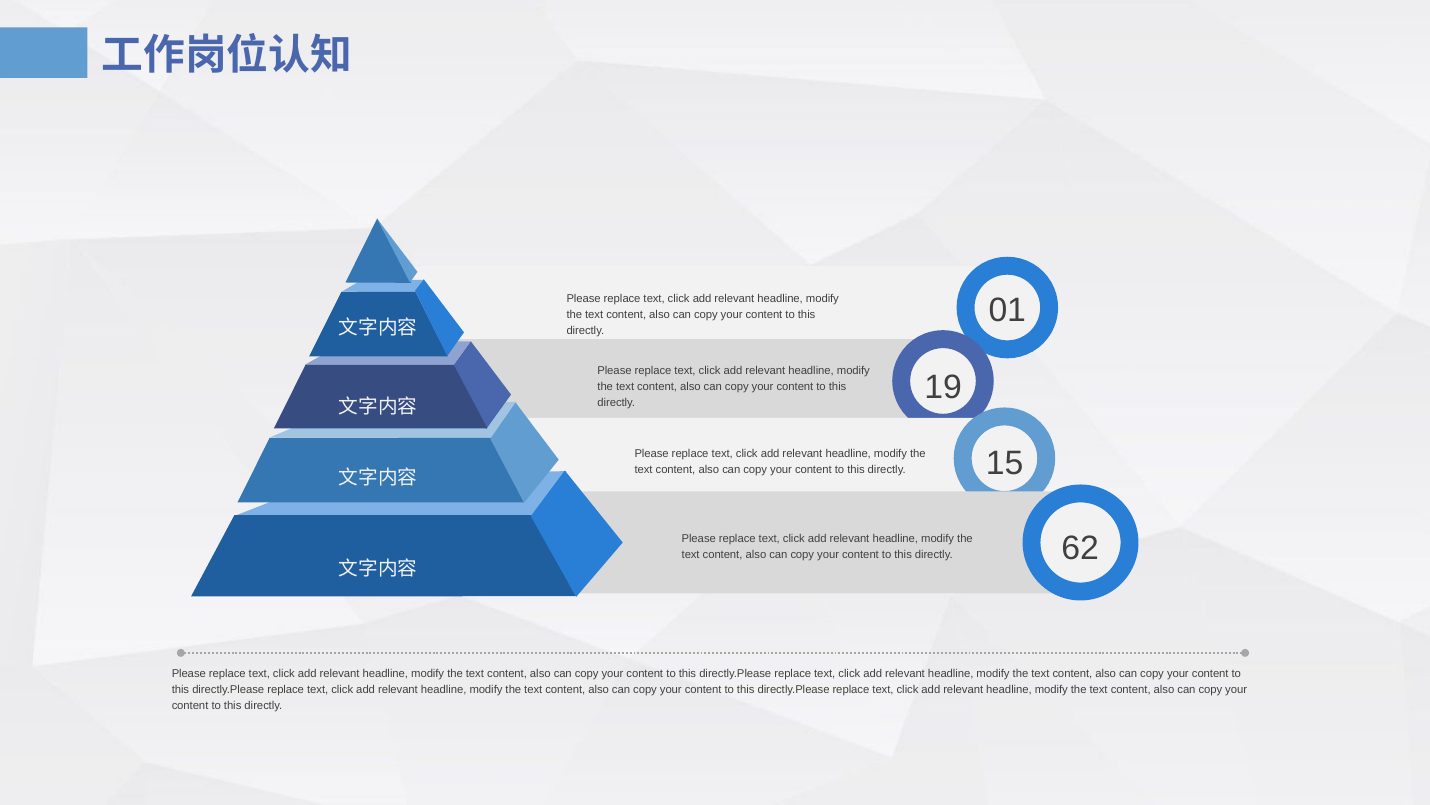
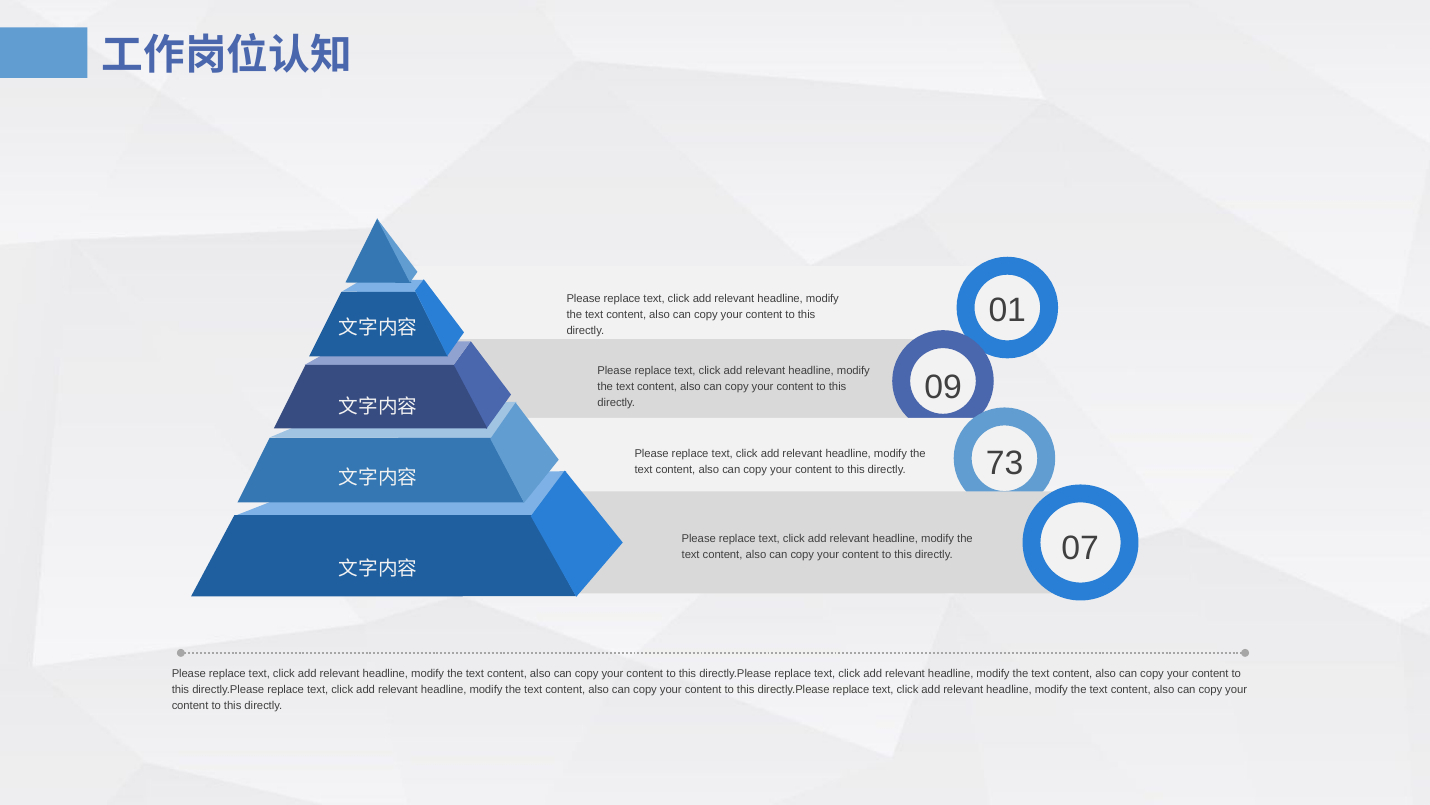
19: 19 -> 09
15: 15 -> 73
62: 62 -> 07
